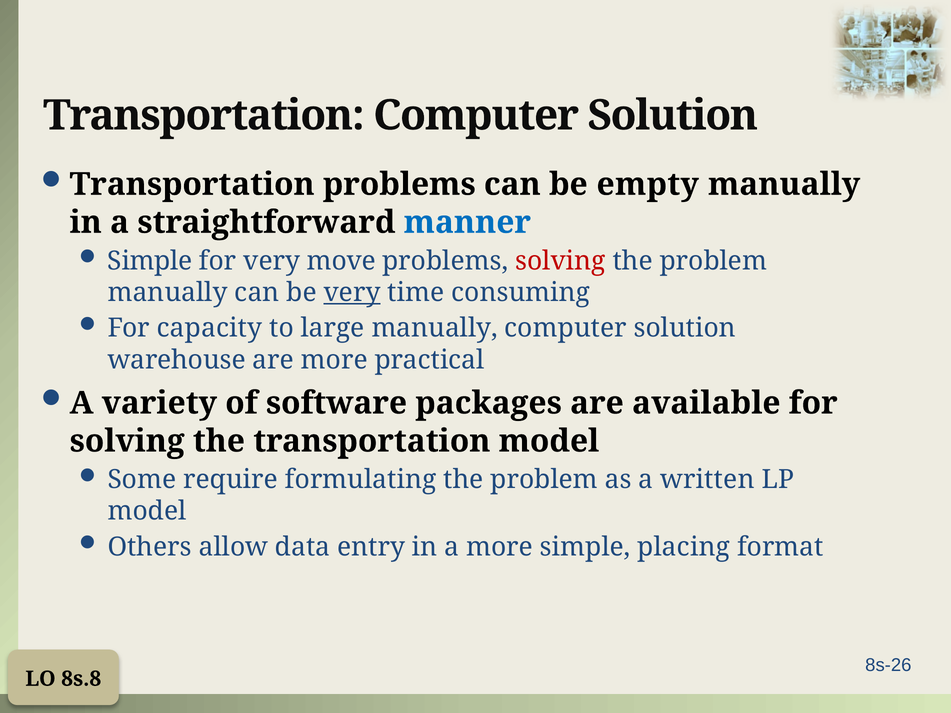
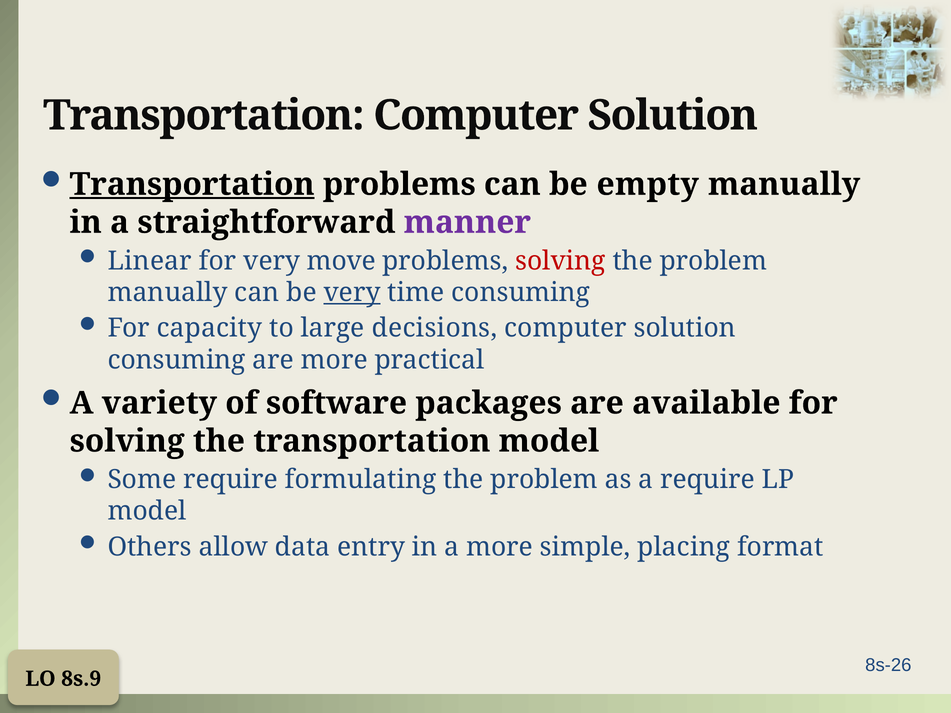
Transportation at (192, 184) underline: none -> present
manner colour: blue -> purple
Simple at (150, 261): Simple -> Linear
large manually: manually -> decisions
warehouse at (177, 360): warehouse -> consuming
a written: written -> require
8s.8: 8s.8 -> 8s.9
